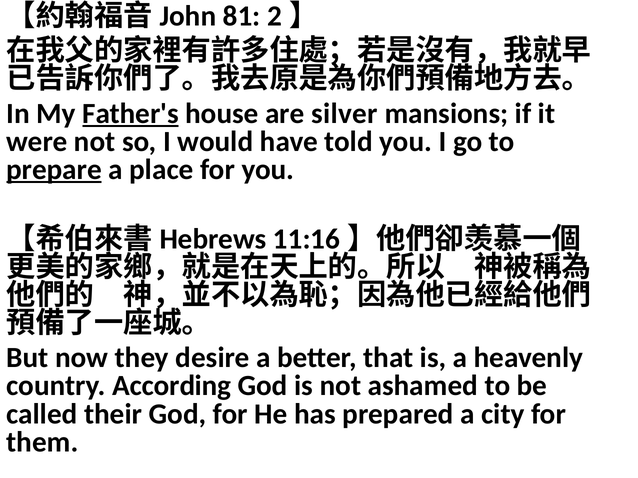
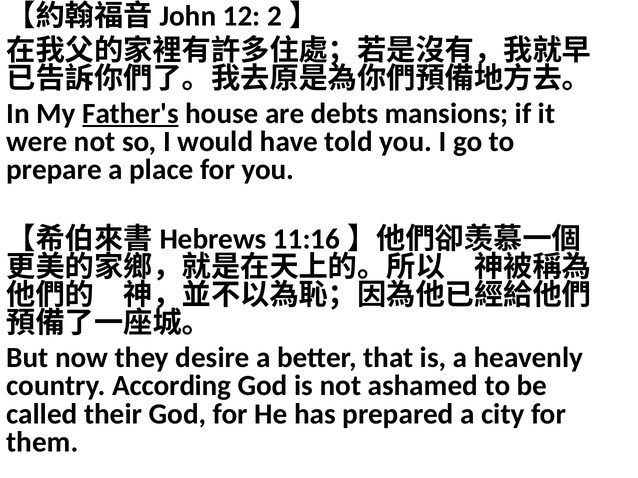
81: 81 -> 12
silver: silver -> debts
prepare underline: present -> none
